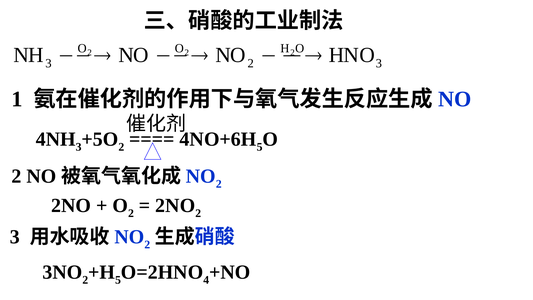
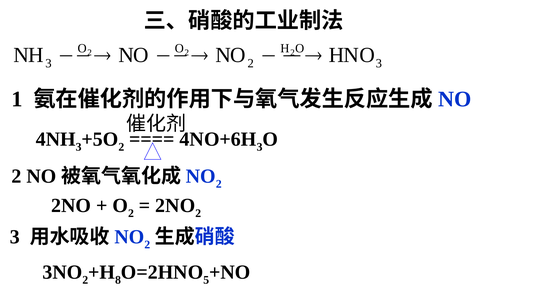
5 at (260, 147): 5 -> 3
5 at (118, 280): 5 -> 8
4: 4 -> 5
